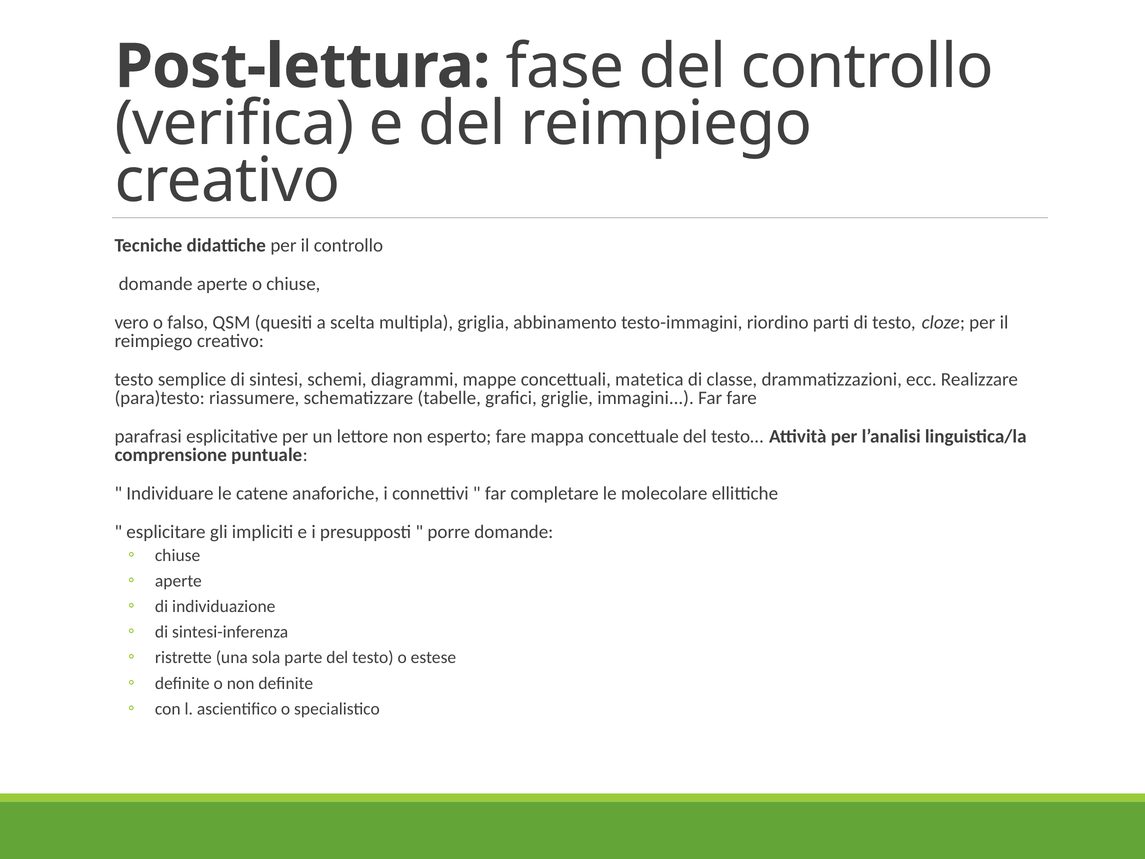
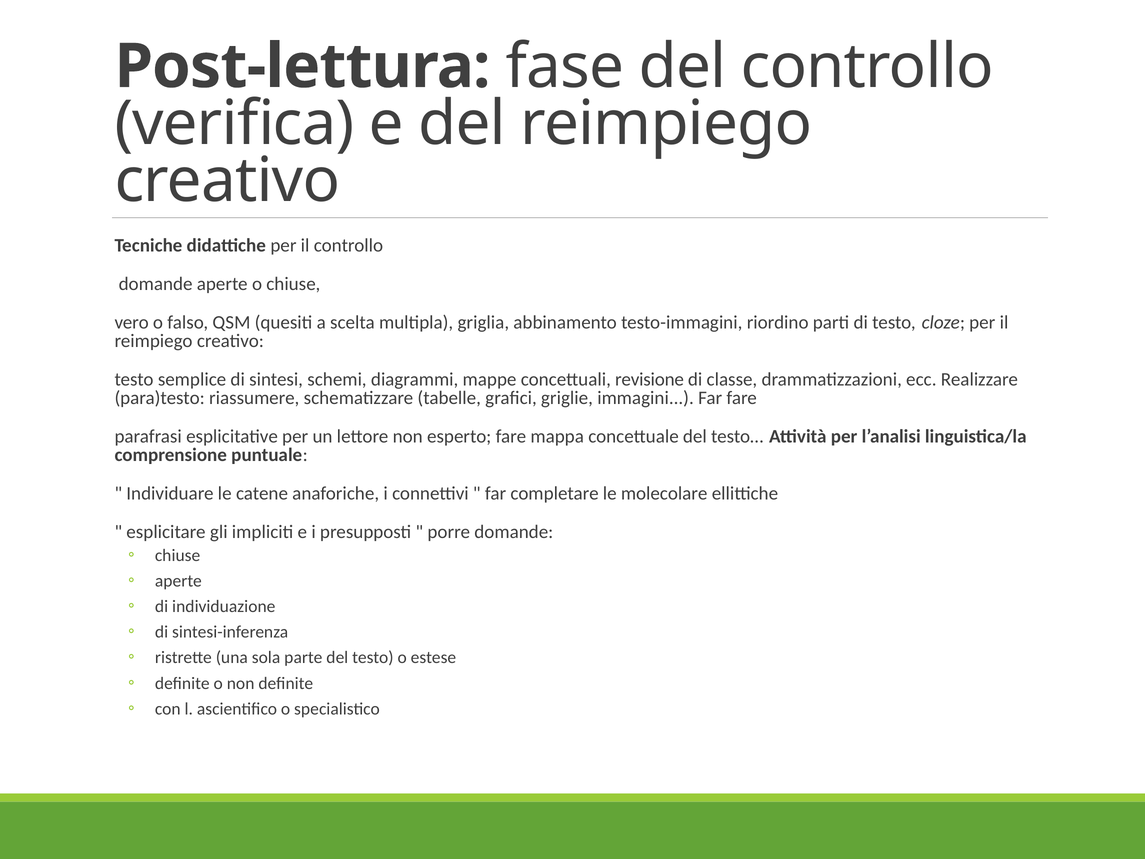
matetica: matetica -> revisione
